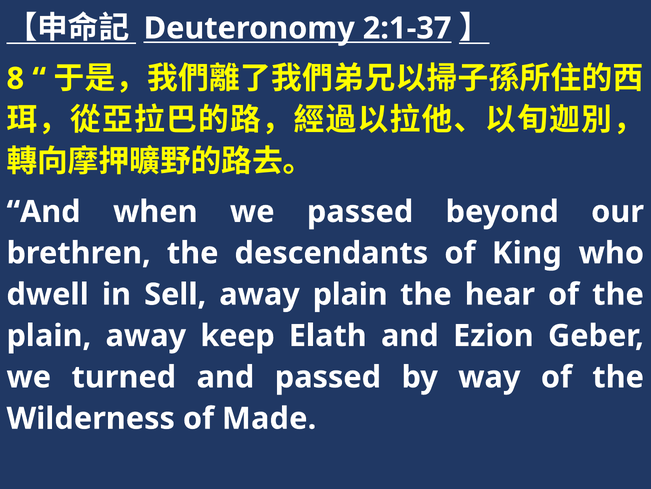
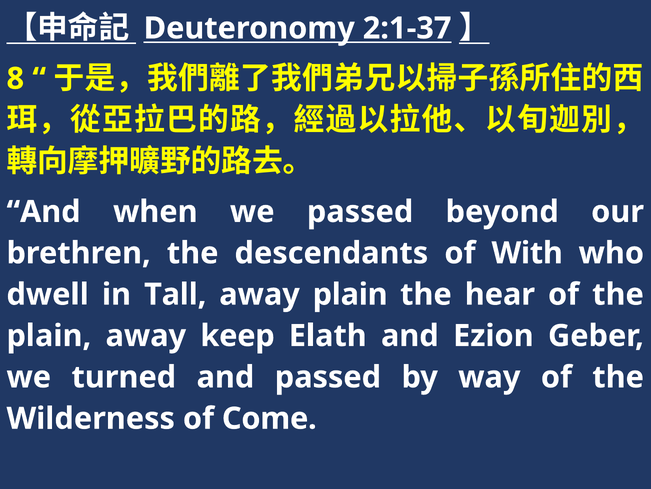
King: King -> With
Sell: Sell -> Tall
Made: Made -> Come
